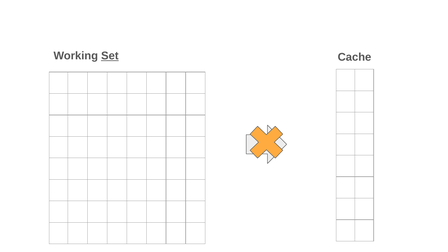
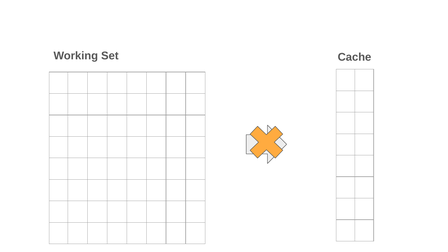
Set underline: present -> none
